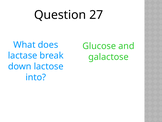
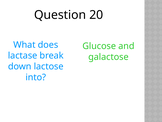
27: 27 -> 20
